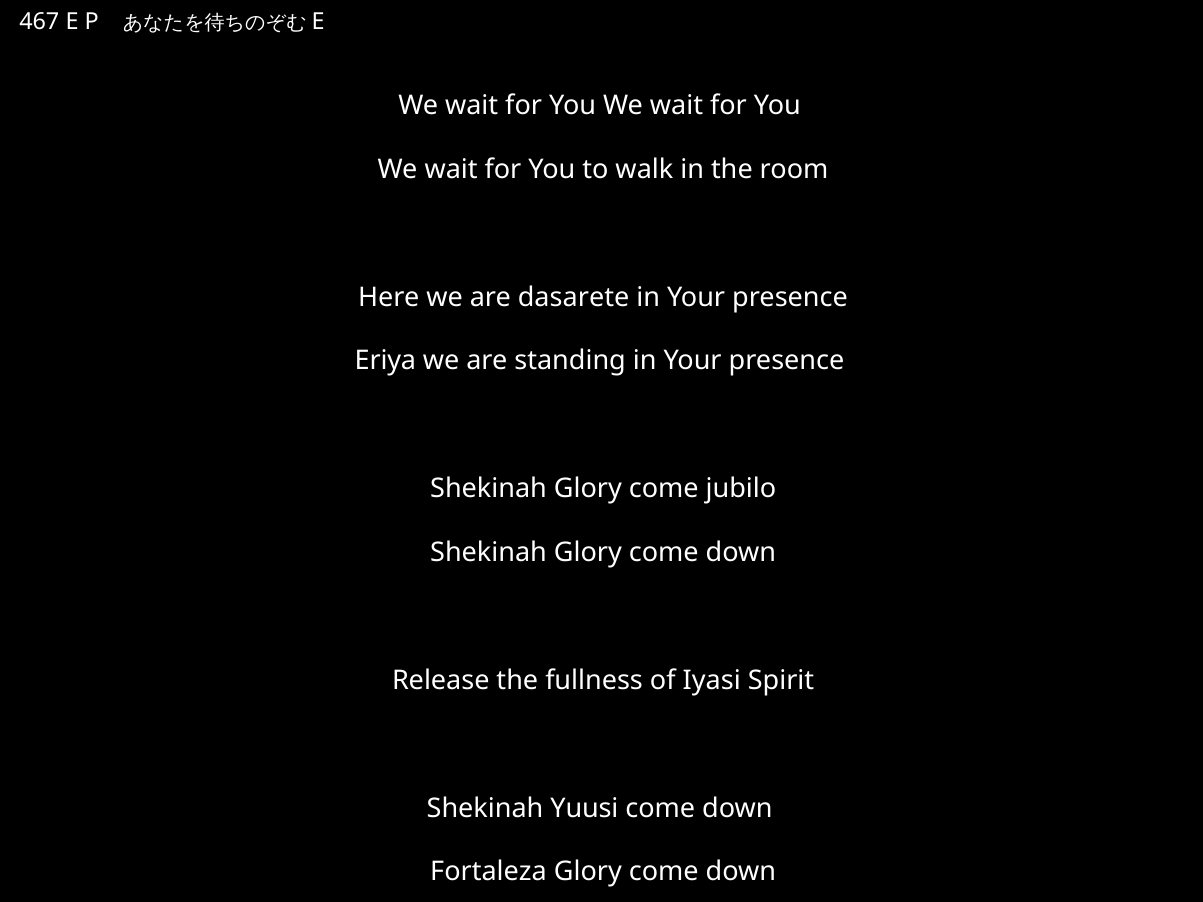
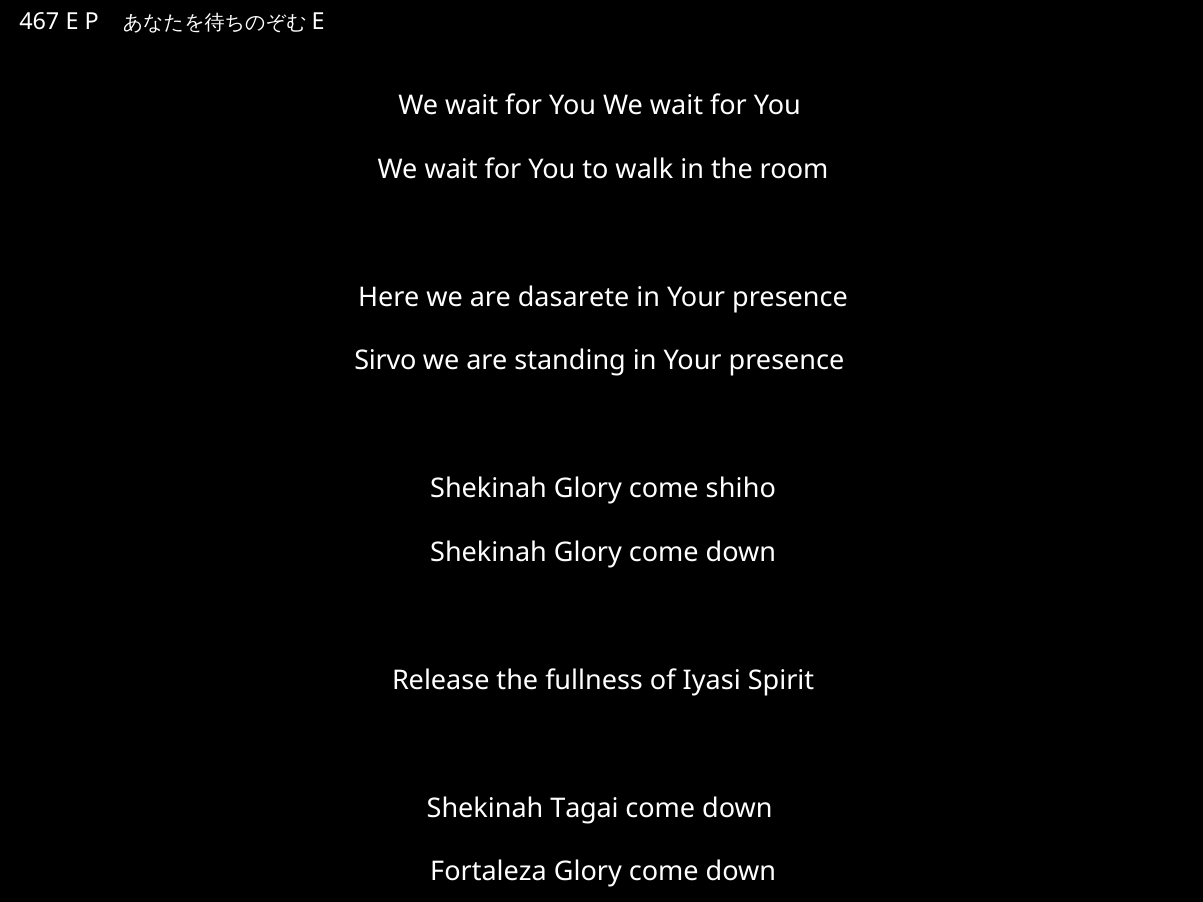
Eriya: Eriya -> Sirvo
jubilo: jubilo -> shiho
Yuusi: Yuusi -> Tagai
